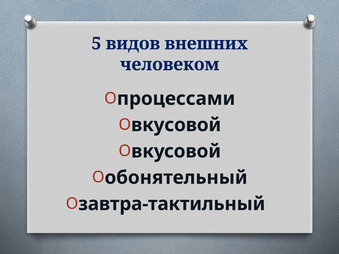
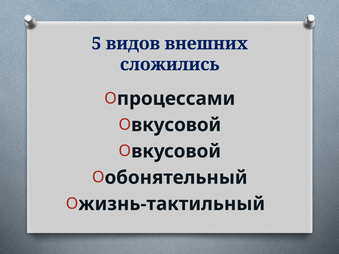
человеком: человеком -> сложились
завтра-тактильный: завтра-тактильный -> жизнь-тактильный
